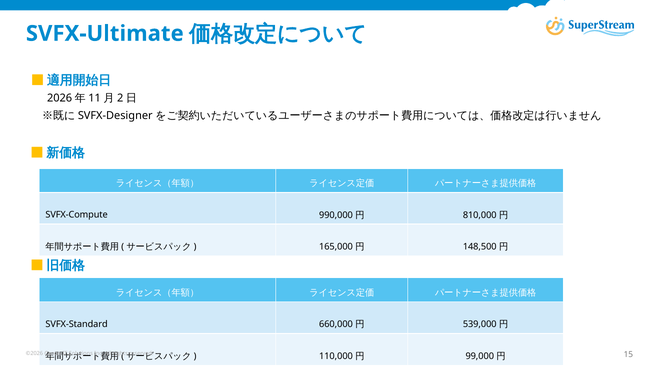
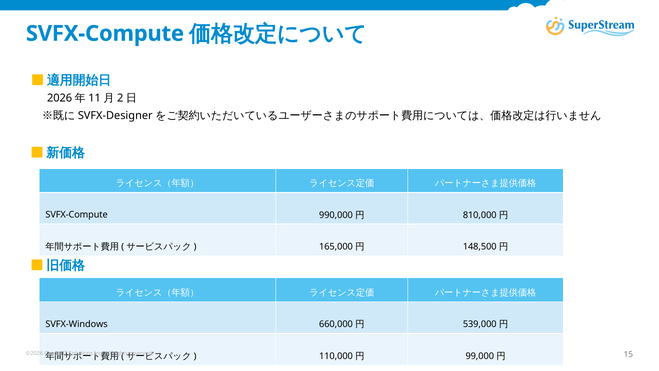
SVFX-Ultimate at (105, 34): SVFX-Ultimate -> SVFX-Compute
SVFX-Standard: SVFX-Standard -> SVFX-Windows
